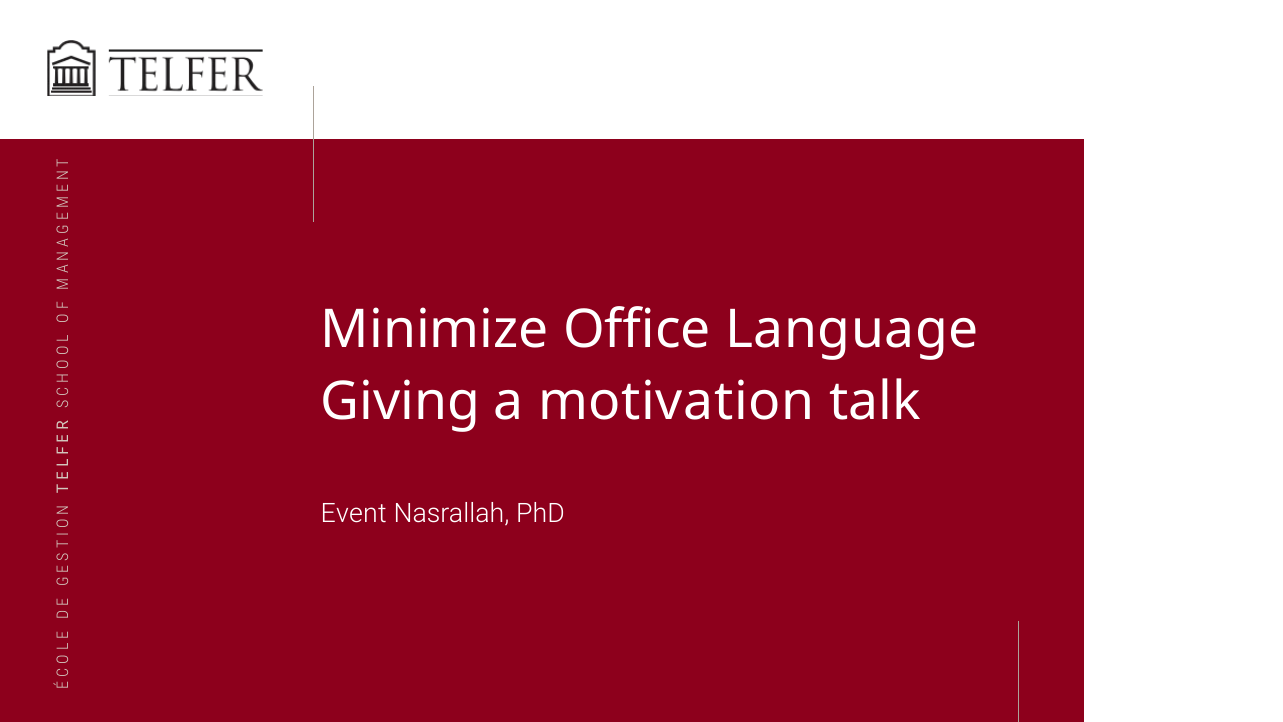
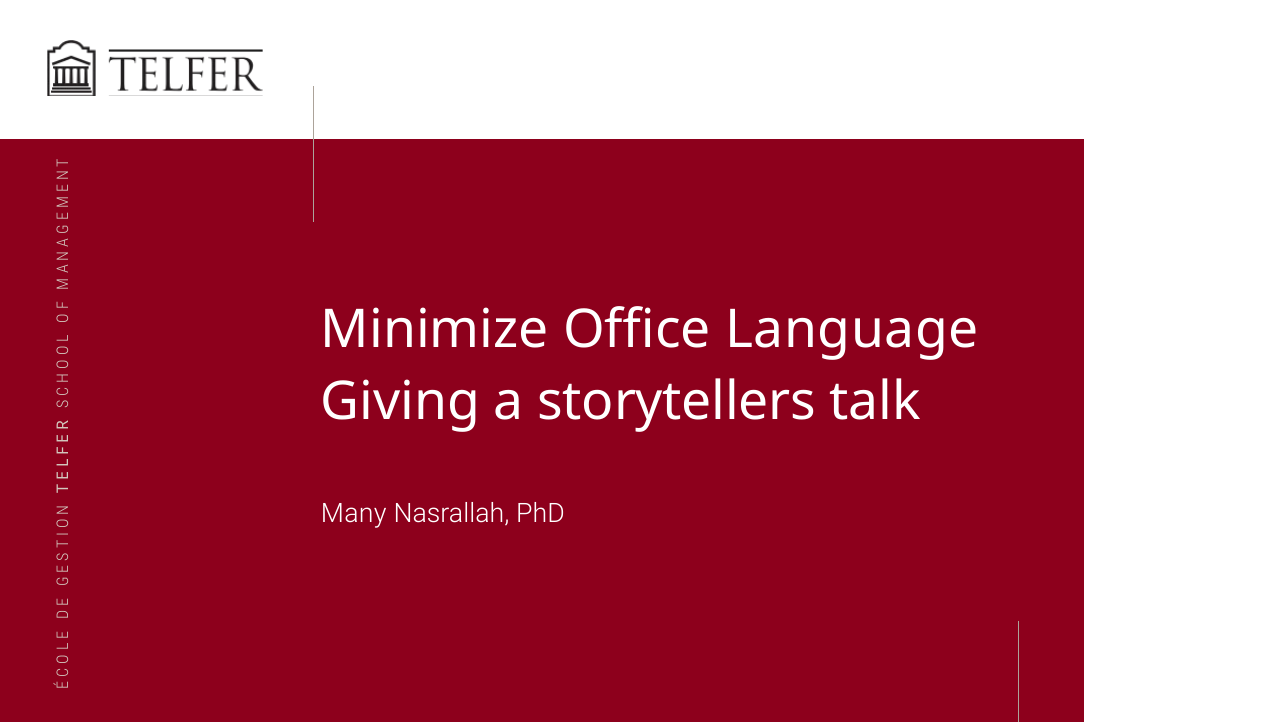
motivation: motivation -> storytellers
Event: Event -> Many
